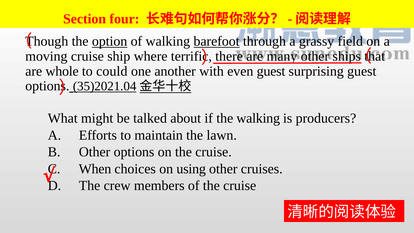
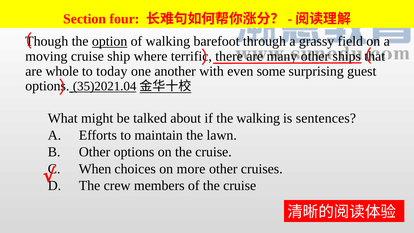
barefoot underline: present -> none
could: could -> today
even guest: guest -> some
producers: producers -> sentences
using: using -> more
